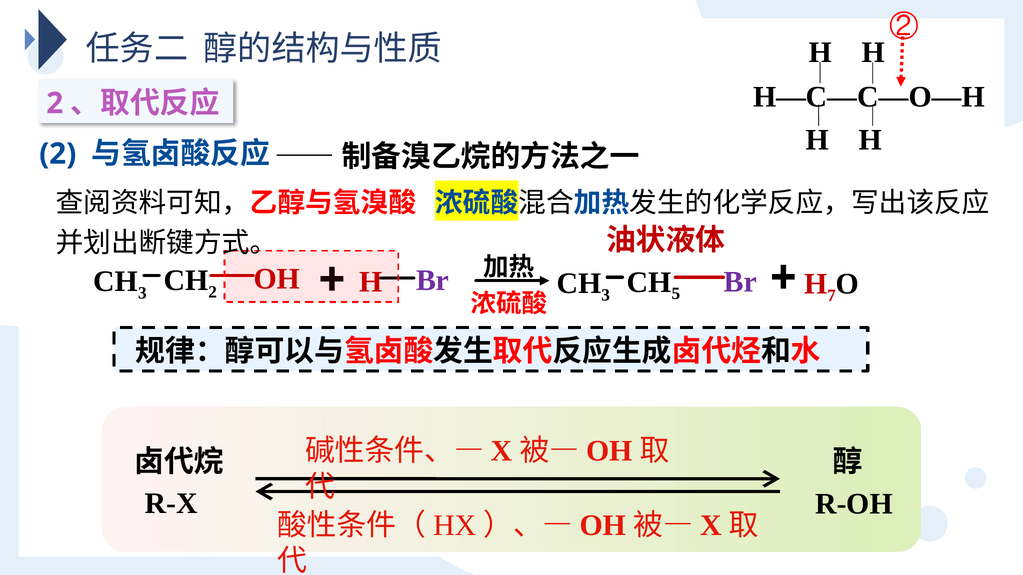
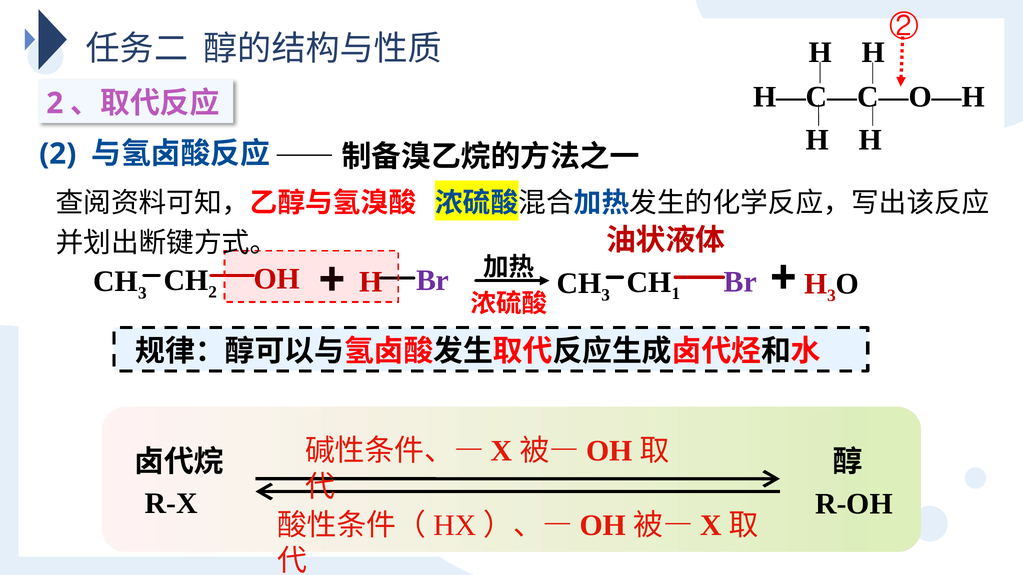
5: 5 -> 1
H 7: 7 -> 3
